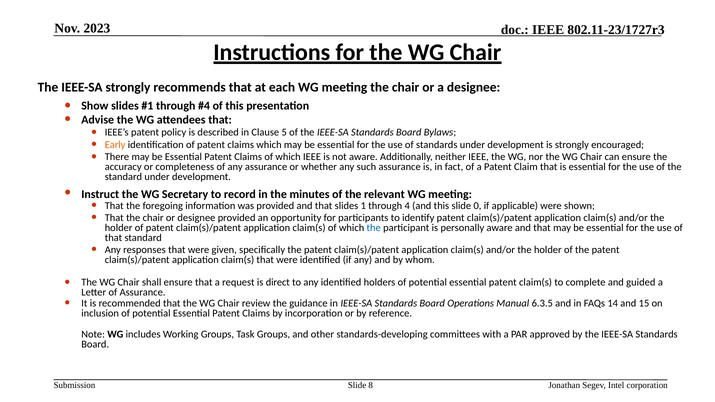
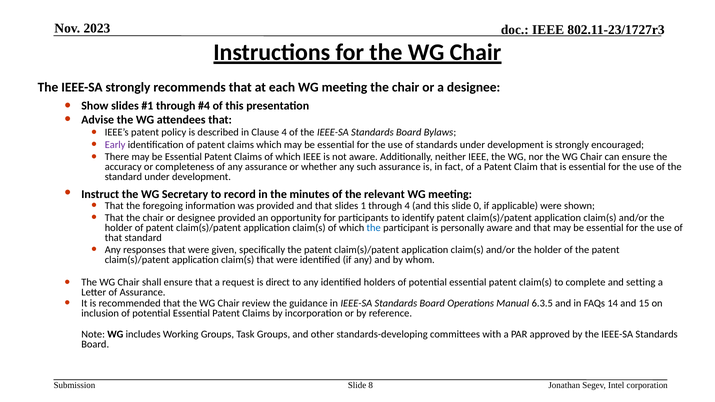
Clause 5: 5 -> 4
Early colour: orange -> purple
guided: guided -> setting
